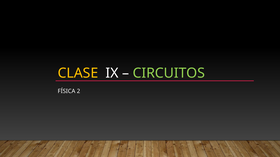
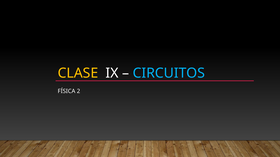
CIRCUITOS colour: light green -> light blue
